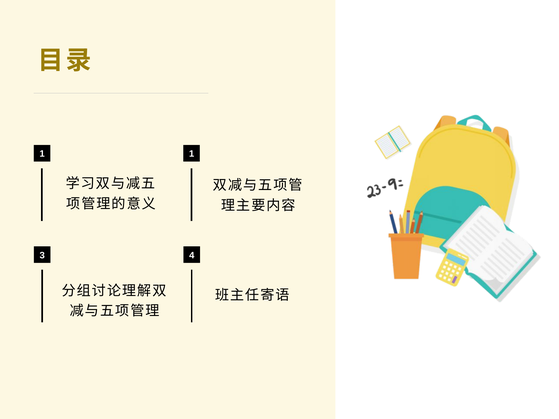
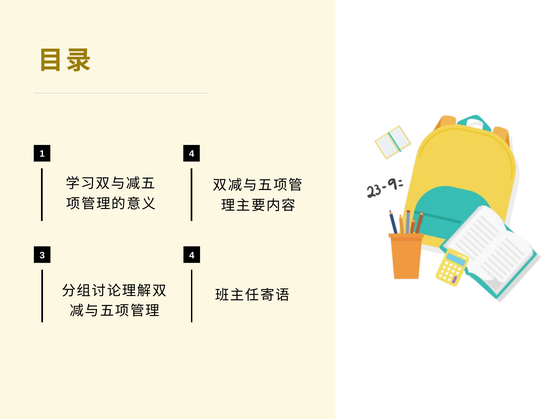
1 1: 1 -> 4
